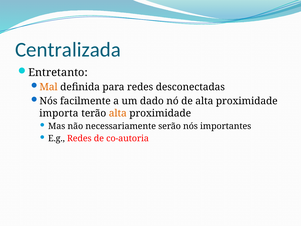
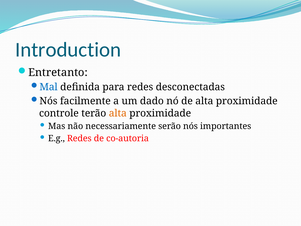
Centralizada: Centralizada -> Introduction
Mal colour: orange -> blue
importa: importa -> controle
